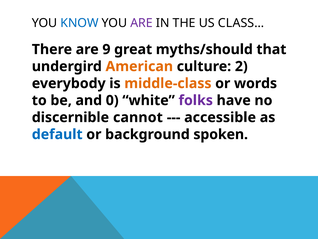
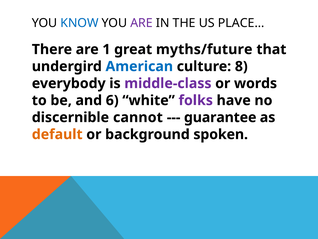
CLASS…: CLASS… -> PLACE…
9: 9 -> 1
myths/should: myths/should -> myths/future
American colour: orange -> blue
2: 2 -> 8
middle-class colour: orange -> purple
0: 0 -> 6
accessible: accessible -> guarantee
default colour: blue -> orange
